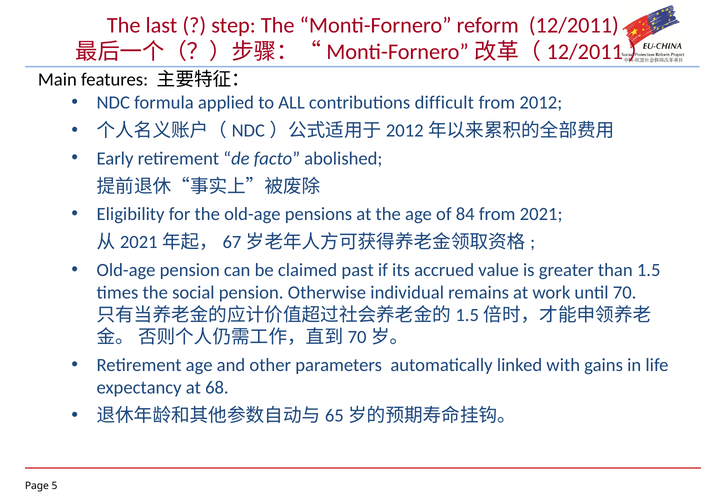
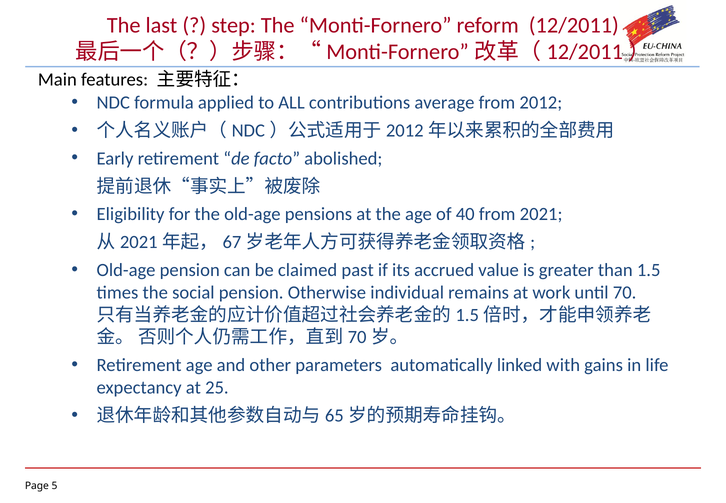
difficult: difficult -> average
84: 84 -> 40
68: 68 -> 25
